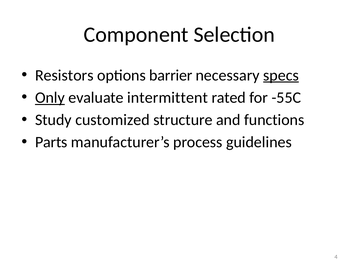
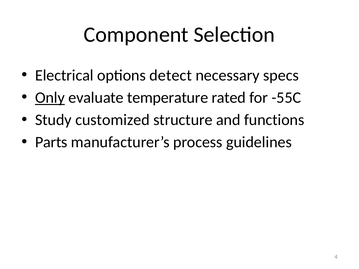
Resistors: Resistors -> Electrical
barrier: barrier -> detect
specs underline: present -> none
intermittent: intermittent -> temperature
